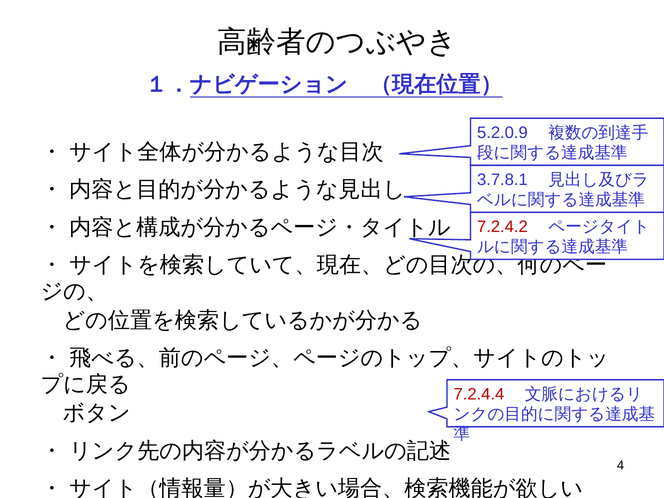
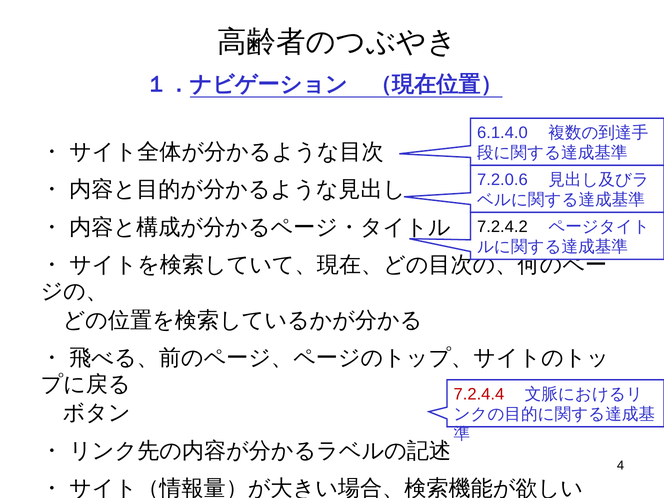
5.2.0.9: 5.2.0.9 -> 6.1.4.0
3.7.8.1: 3.7.8.1 -> 7.2.0.6
7.2.4.2 colour: red -> black
